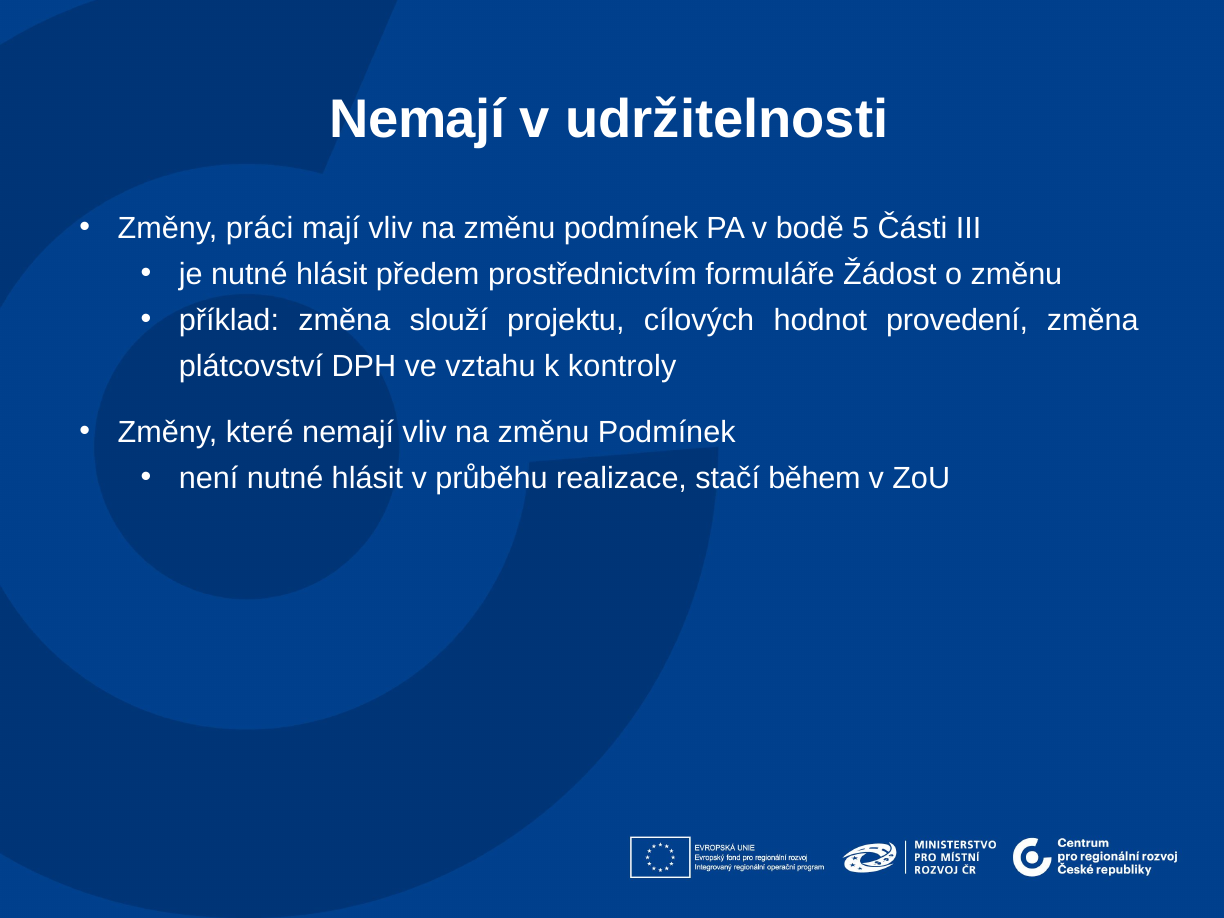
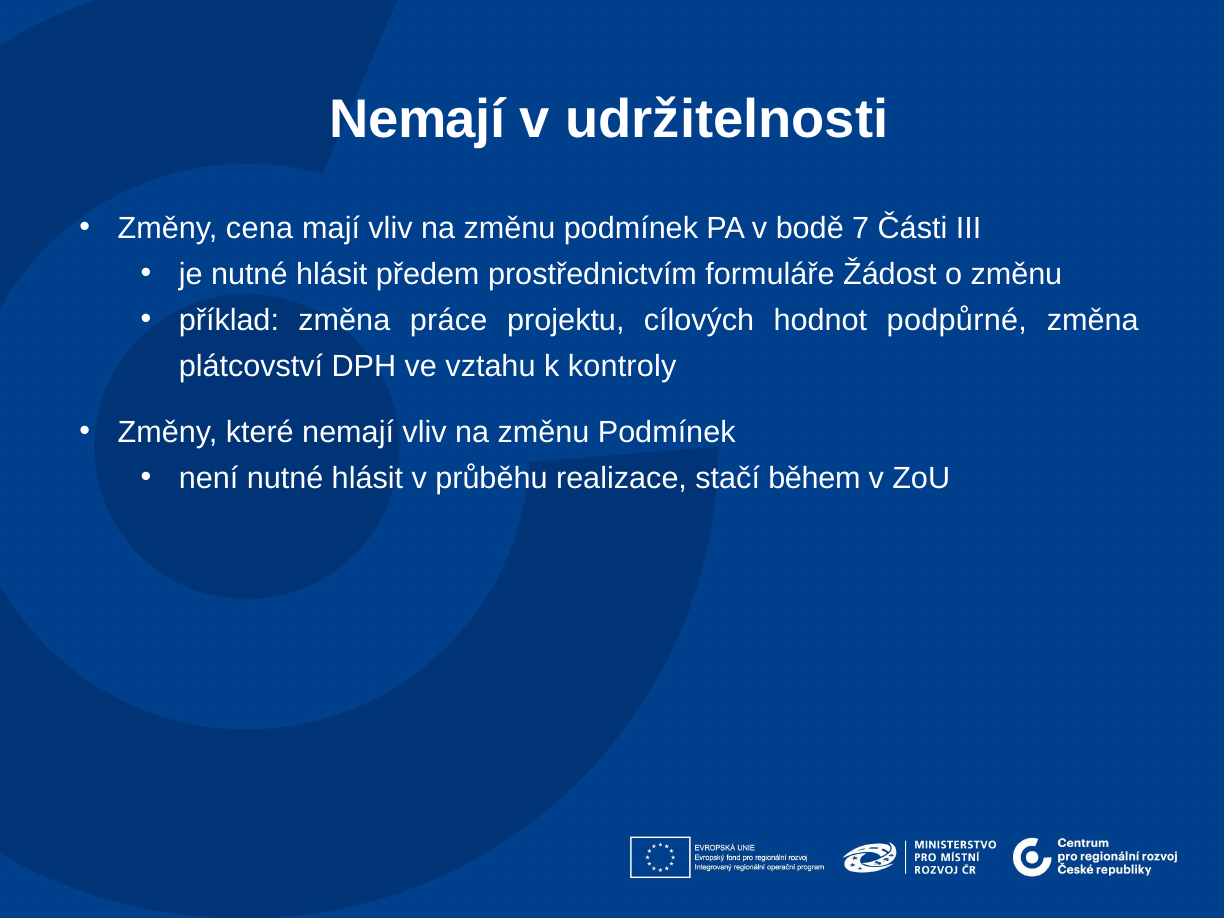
práci: práci -> cena
5: 5 -> 7
slouží: slouží -> práce
provedení: provedení -> podpůrné
